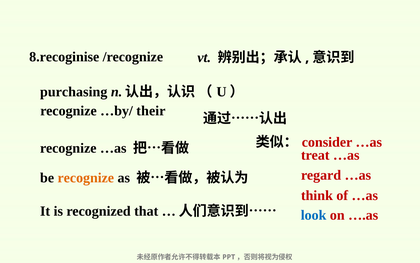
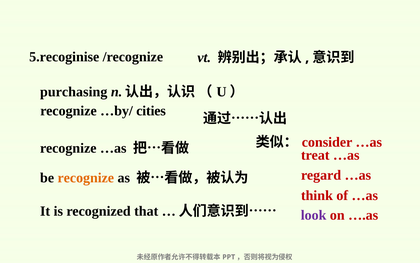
8.recoginise: 8.recoginise -> 5.recoginise
their: their -> cities
look colour: blue -> purple
